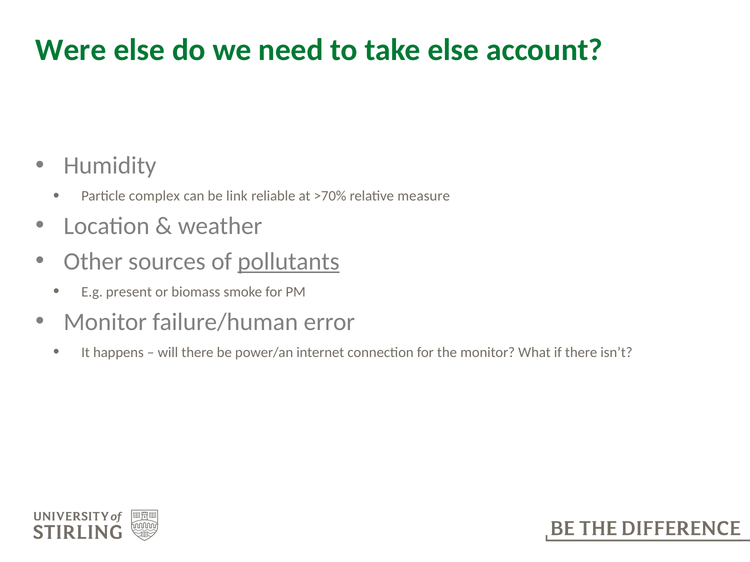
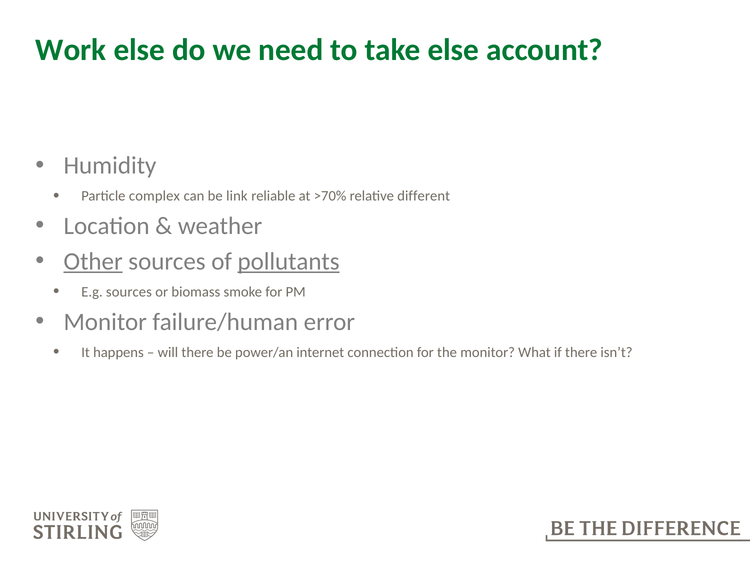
Were: Were -> Work
measure: measure -> different
Other underline: none -> present
E.g present: present -> sources
